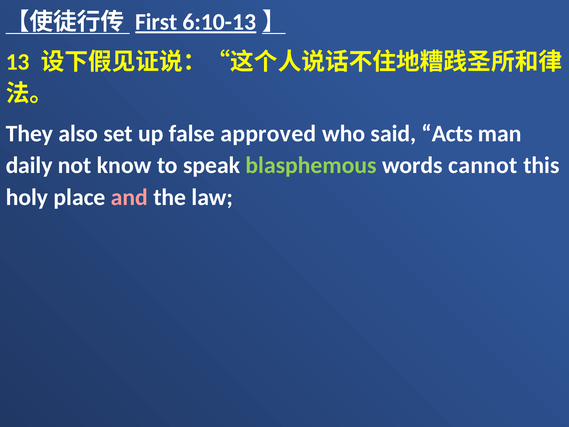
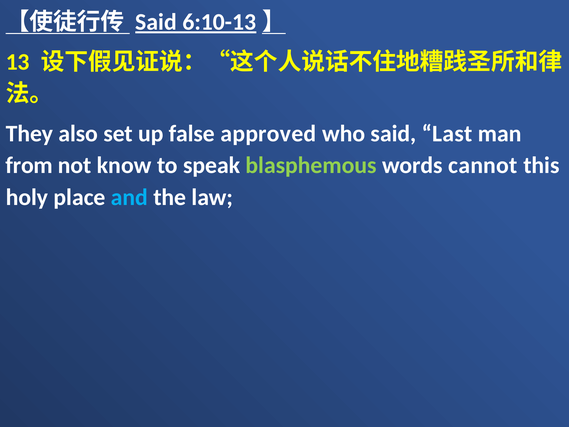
First at (156, 22): First -> Said
Acts: Acts -> Last
daily: daily -> from
and colour: pink -> light blue
